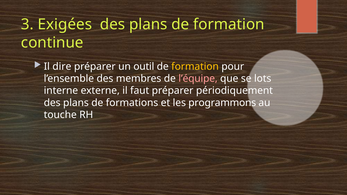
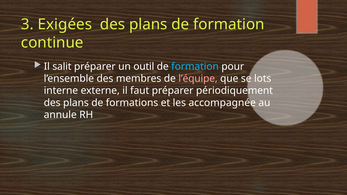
dire: dire -> salit
formation at (195, 66) colour: yellow -> light blue
programmons: programmons -> accompagnée
touche: touche -> annule
